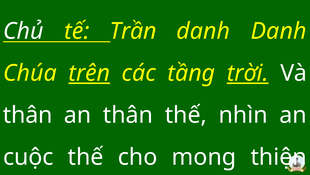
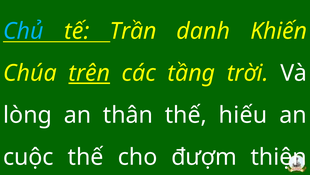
Chủ colour: white -> light blue
danh Danh: Danh -> Khiến
trời underline: present -> none
thân at (28, 115): thân -> lòng
nhìn: nhìn -> hiếu
mong: mong -> đượm
